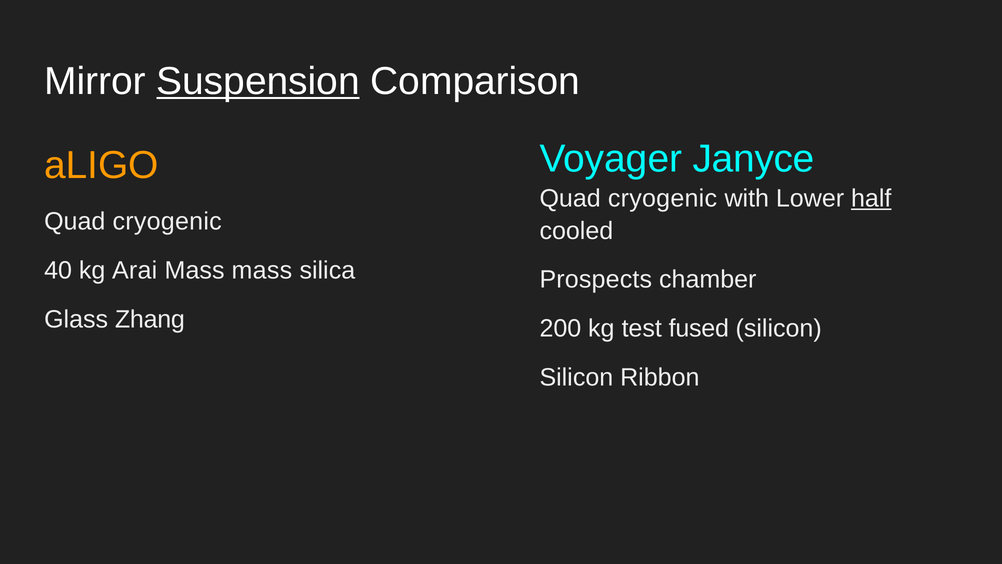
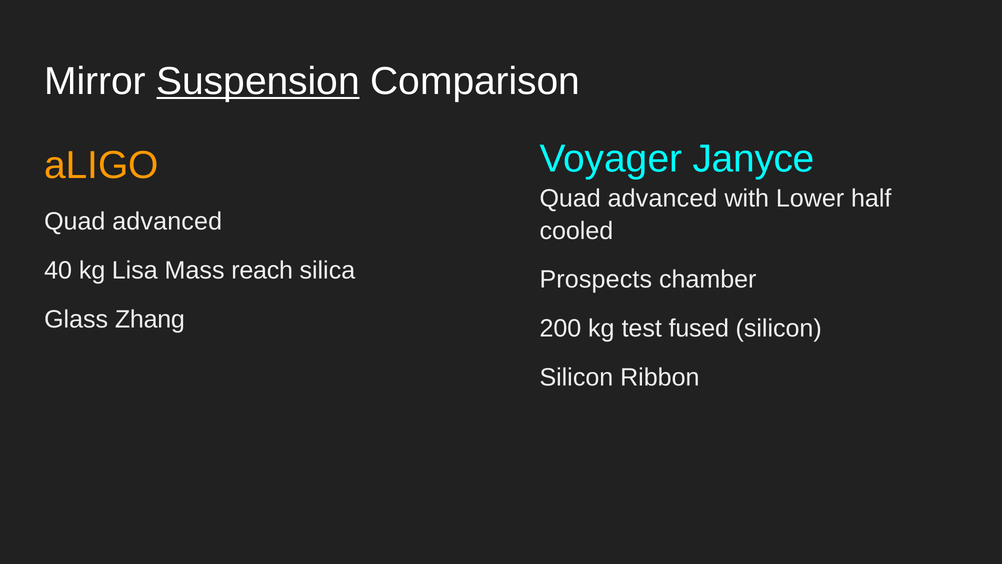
cryogenic at (662, 198): cryogenic -> advanced
half underline: present -> none
cryogenic at (167, 222): cryogenic -> advanced
Arai: Arai -> Lisa
Mass mass: mass -> reach
